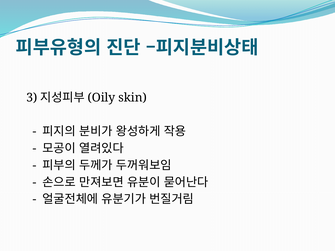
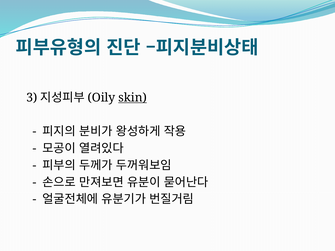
skin underline: none -> present
